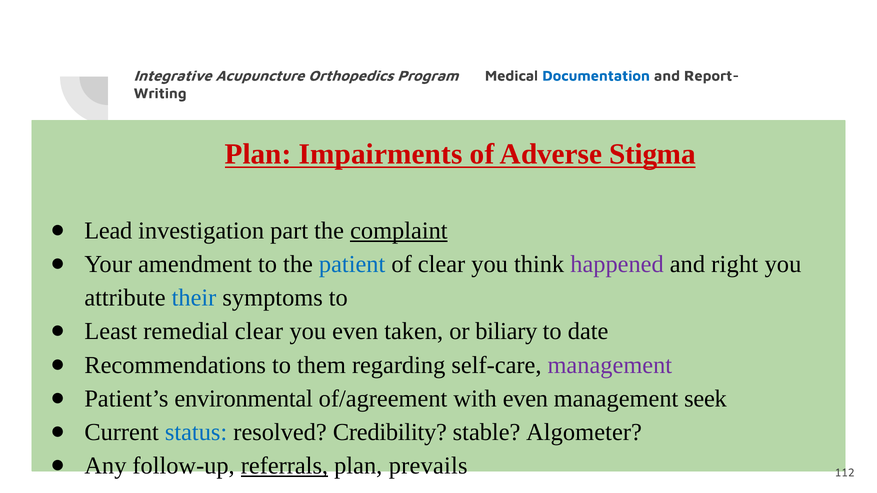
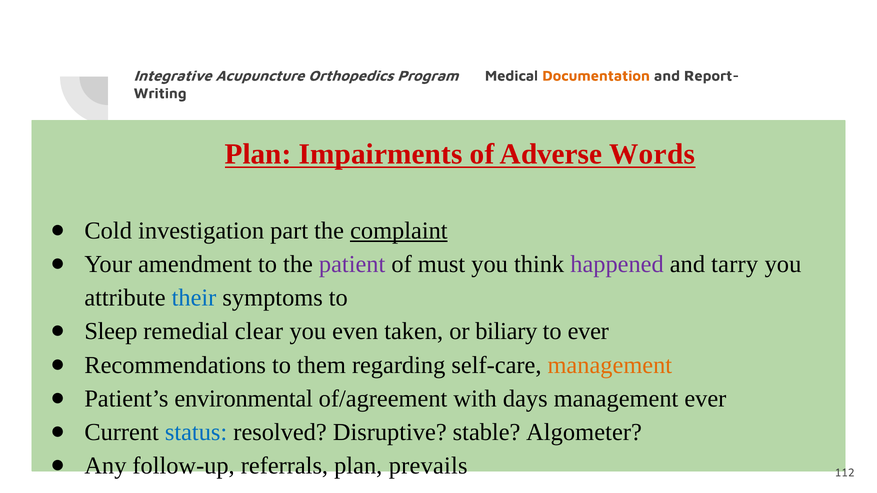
Documentation colour: blue -> orange
Stigma: Stigma -> Words
Lead: Lead -> Cold
patient colour: blue -> purple
of clear: clear -> must
right: right -> tarry
Least: Least -> Sleep
to date: date -> ever
management at (610, 365) colour: purple -> orange
with even: even -> days
management seek: seek -> ever
Credibility: Credibility -> Disruptive
referrals underline: present -> none
